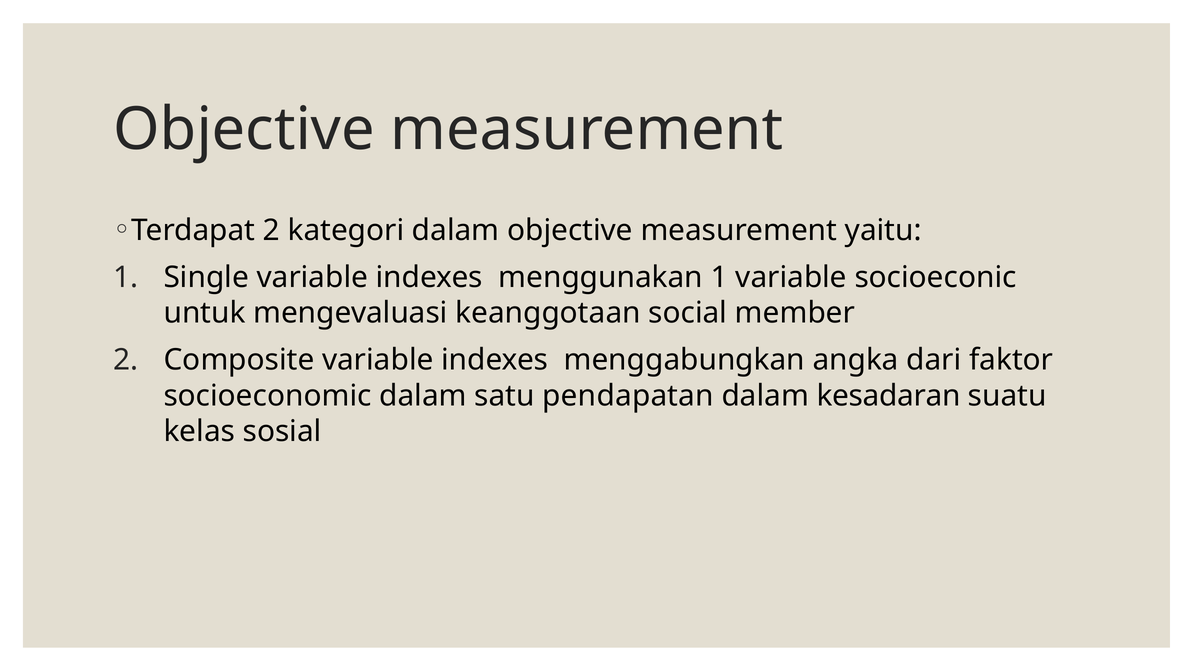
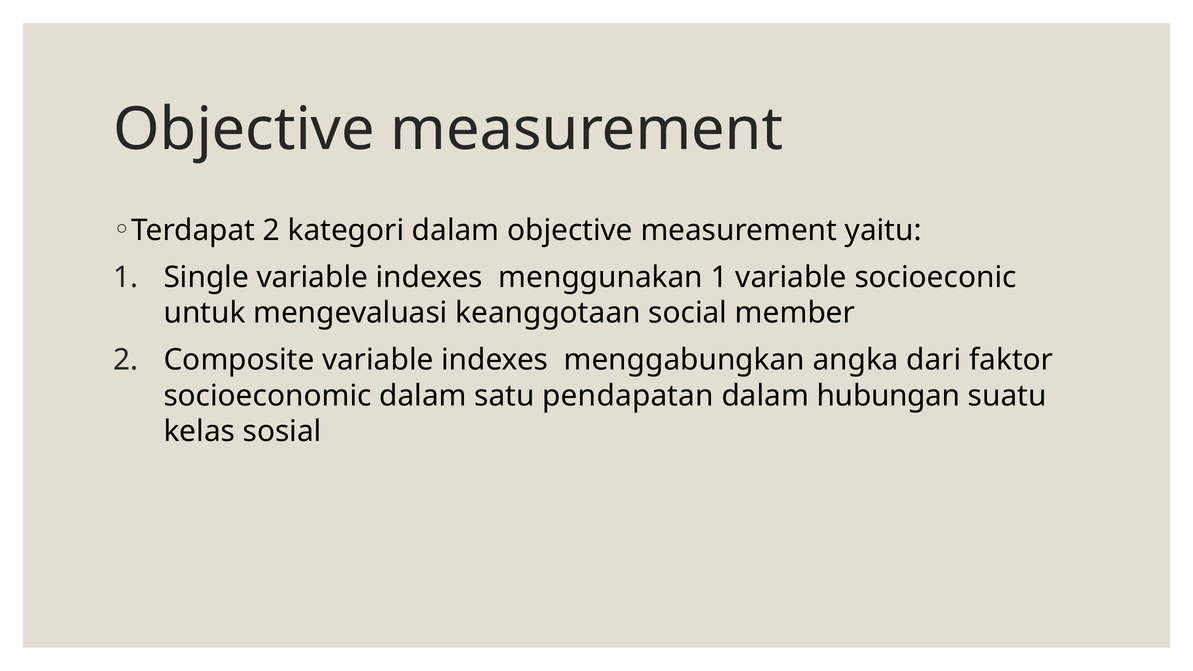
kesadaran: kesadaran -> hubungan
